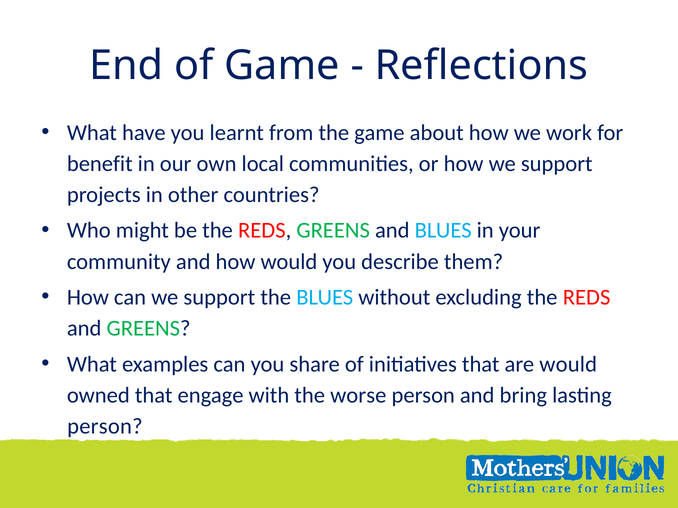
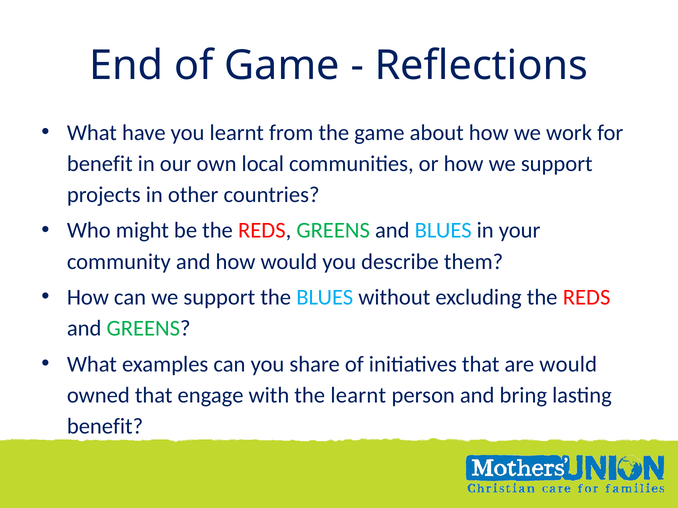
the worse: worse -> learnt
person at (105, 427): person -> benefit
